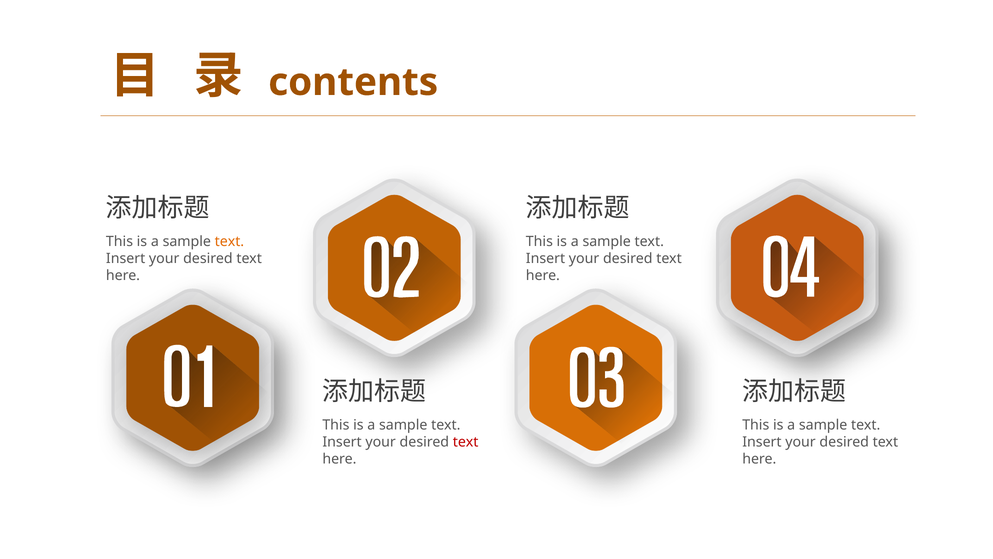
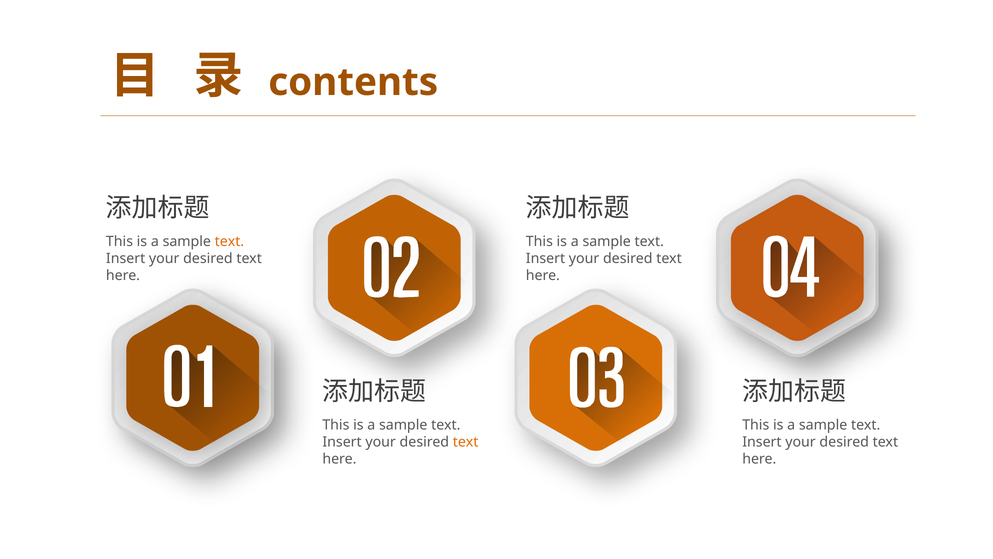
text at (466, 442) colour: red -> orange
